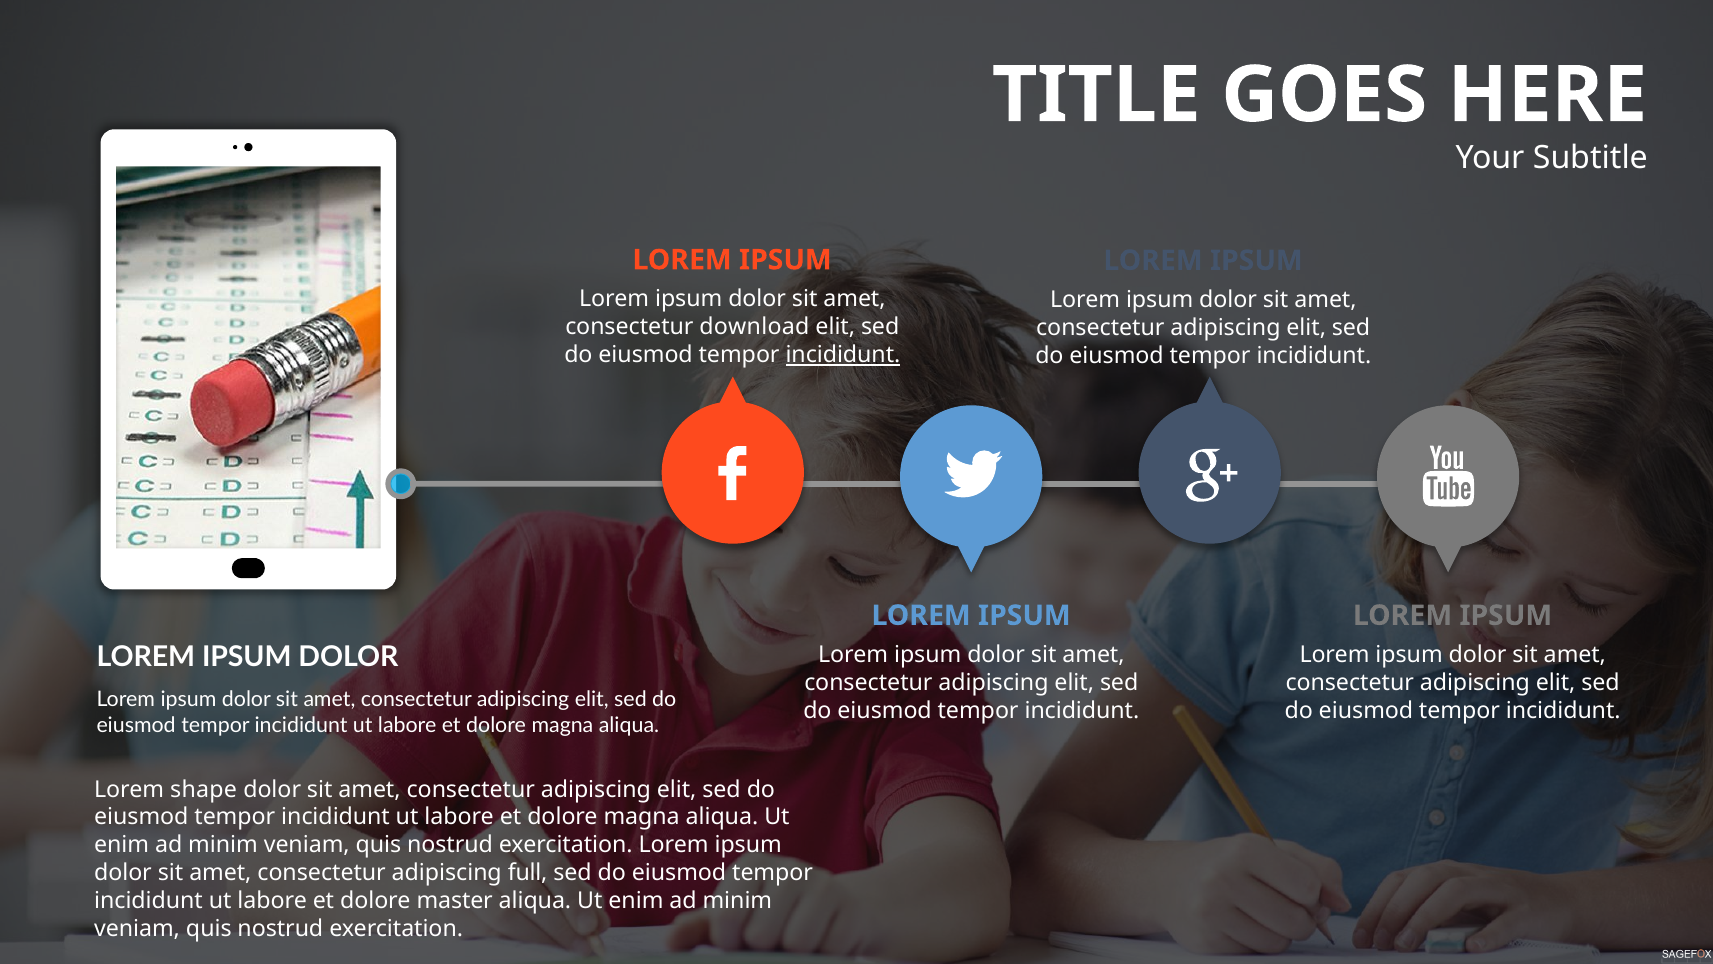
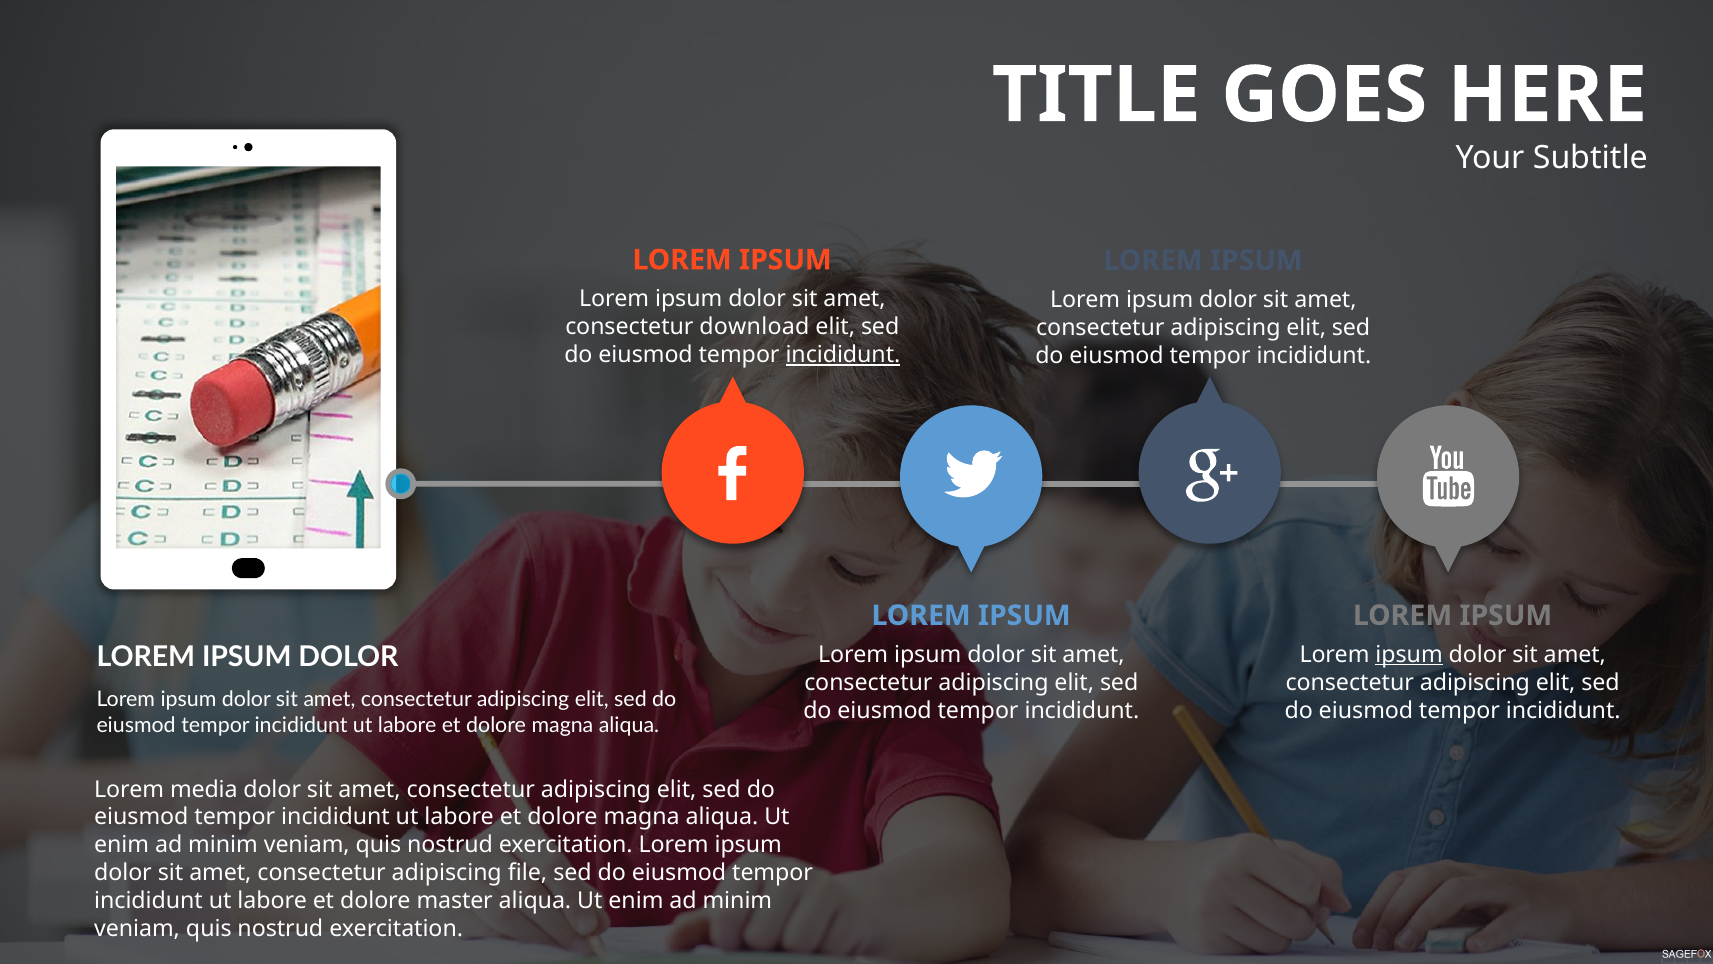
ipsum at (1409, 654) underline: none -> present
shape: shape -> media
full: full -> file
